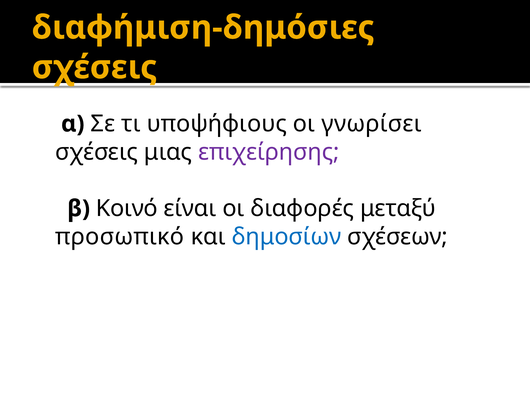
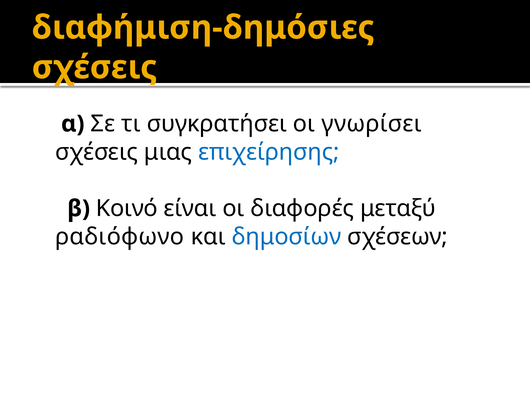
υποψήφιους: υποψήφιους -> συγκρατήσει
επιχείρησης colour: purple -> blue
προσωπικό: προσωπικό -> ραδιόφωνο
